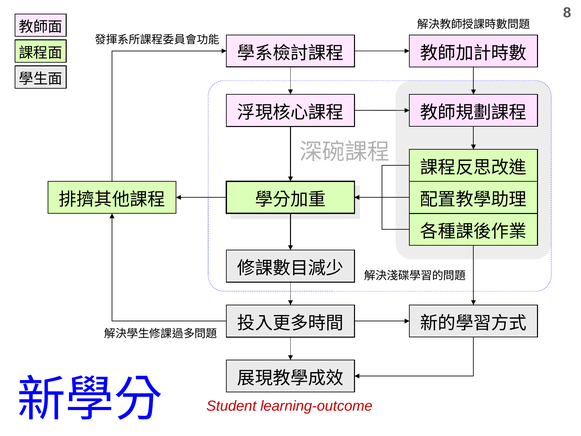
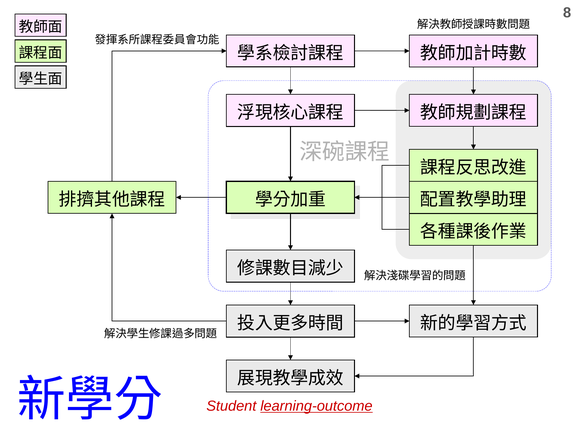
learning-outcome underline: none -> present
